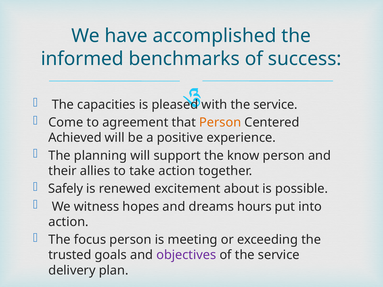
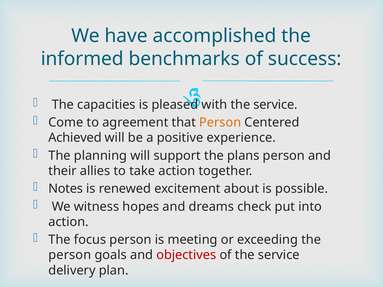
know: know -> plans
Safely: Safely -> Notes
hours: hours -> check
trusted at (70, 255): trusted -> person
objectives colour: purple -> red
